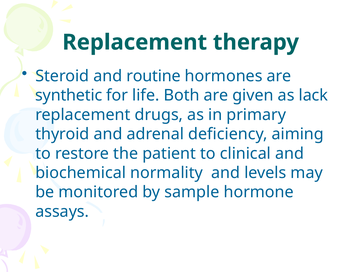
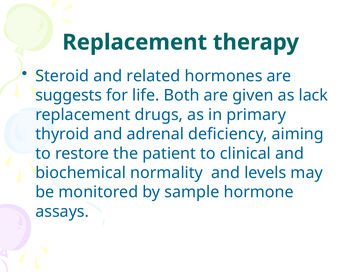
routine: routine -> related
synthetic: synthetic -> suggests
